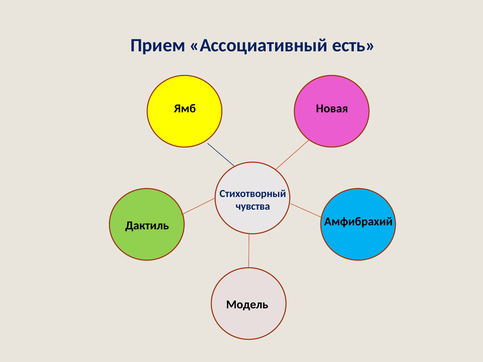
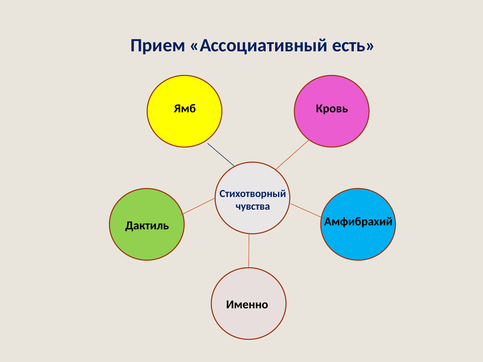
Новая: Новая -> Кровь
Модель: Модель -> Именно
